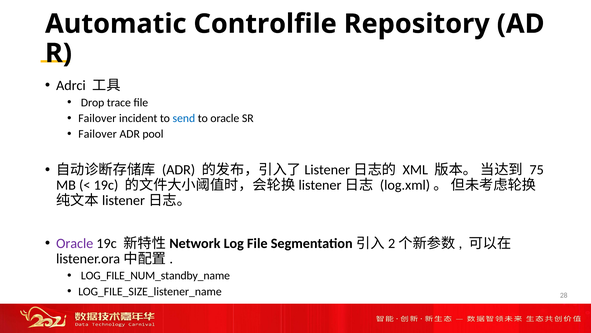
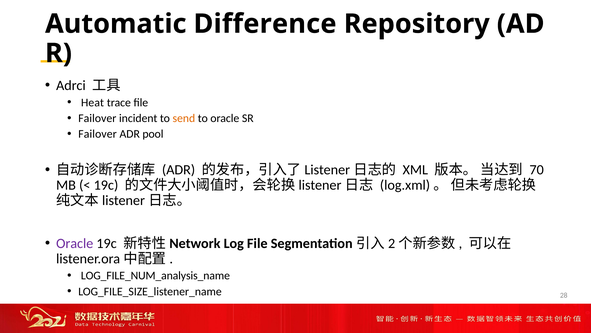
Controlfile: Controlfile -> Difference
Drop: Drop -> Heat
send colour: blue -> orange
75: 75 -> 70
LOG_FILE_NUM_standby_name: LOG_FILE_NUM_standby_name -> LOG_FILE_NUM_analysis_name
